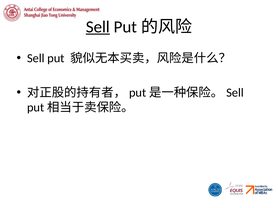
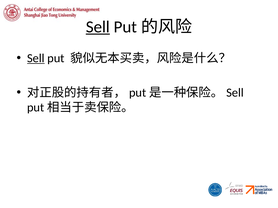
Sell at (36, 58) underline: none -> present
